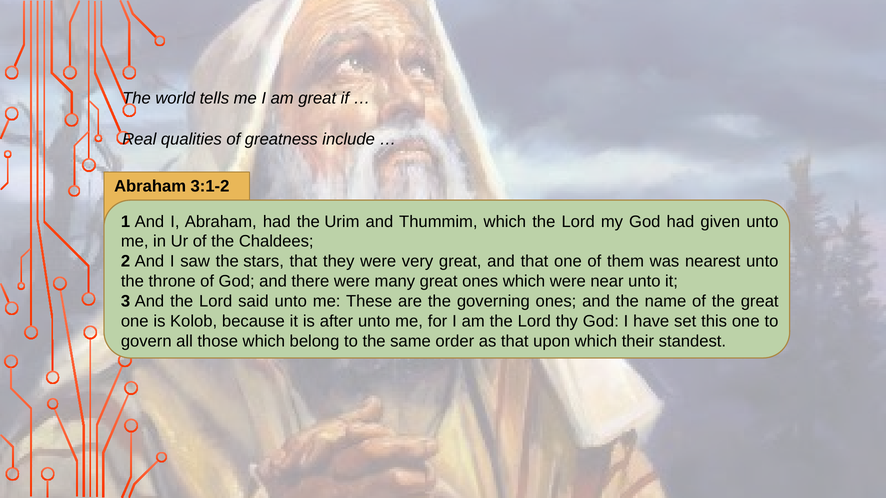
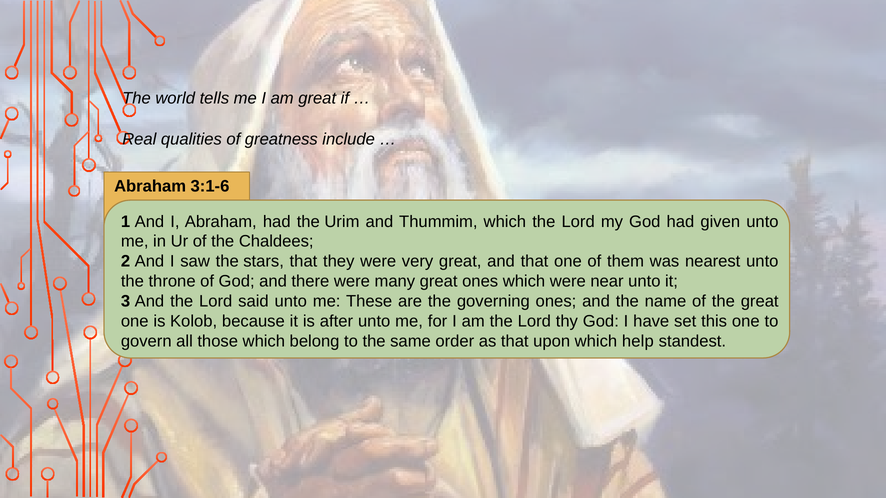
3:1-2: 3:1-2 -> 3:1-6
their: their -> help
